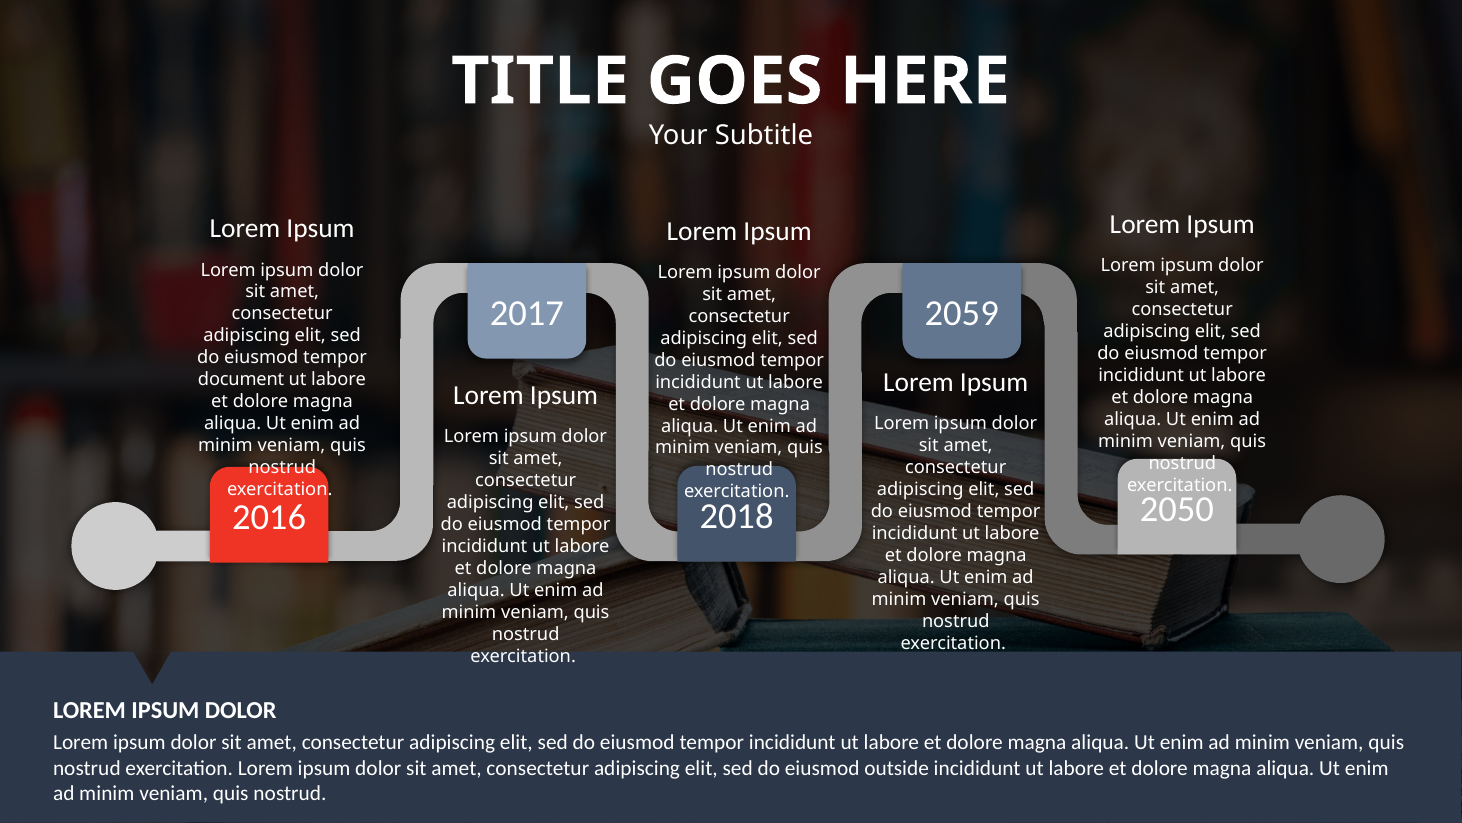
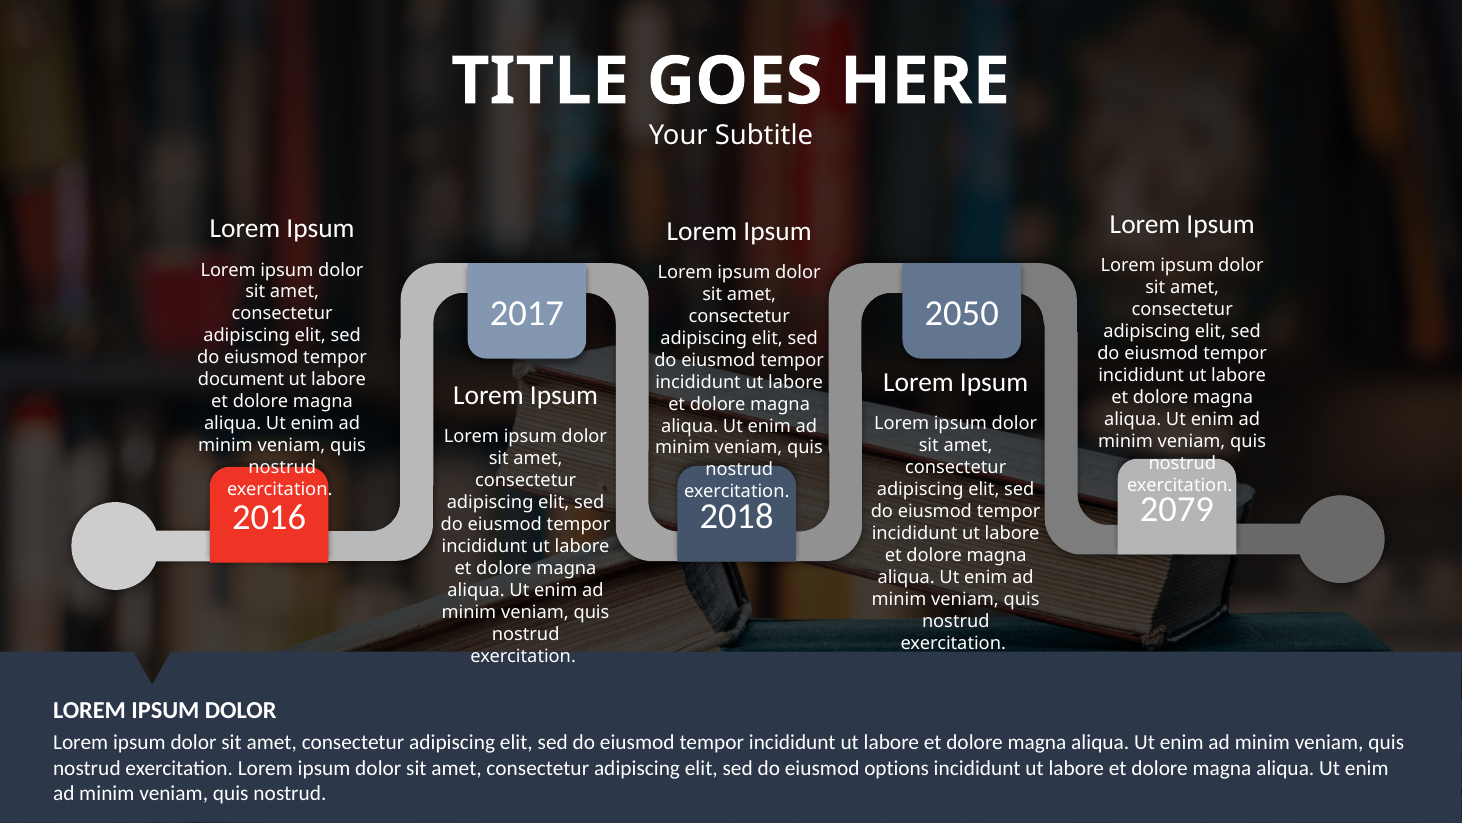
2059: 2059 -> 2050
2050: 2050 -> 2079
outside: outside -> options
